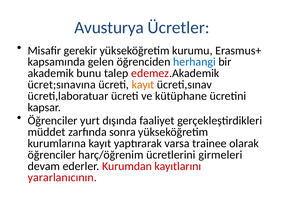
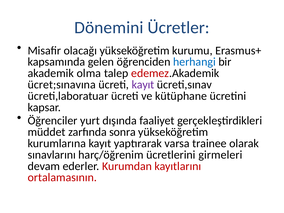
Avusturya: Avusturya -> Dönemini
gerekir: gerekir -> olacağı
bunu: bunu -> olma
kayıt at (143, 85) colour: orange -> purple
öğrenciler at (52, 155): öğrenciler -> sınavlarını
yararlanıcının: yararlanıcının -> ortalamasının
